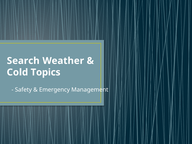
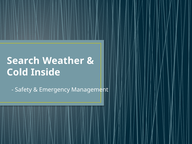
Topics: Topics -> Inside
